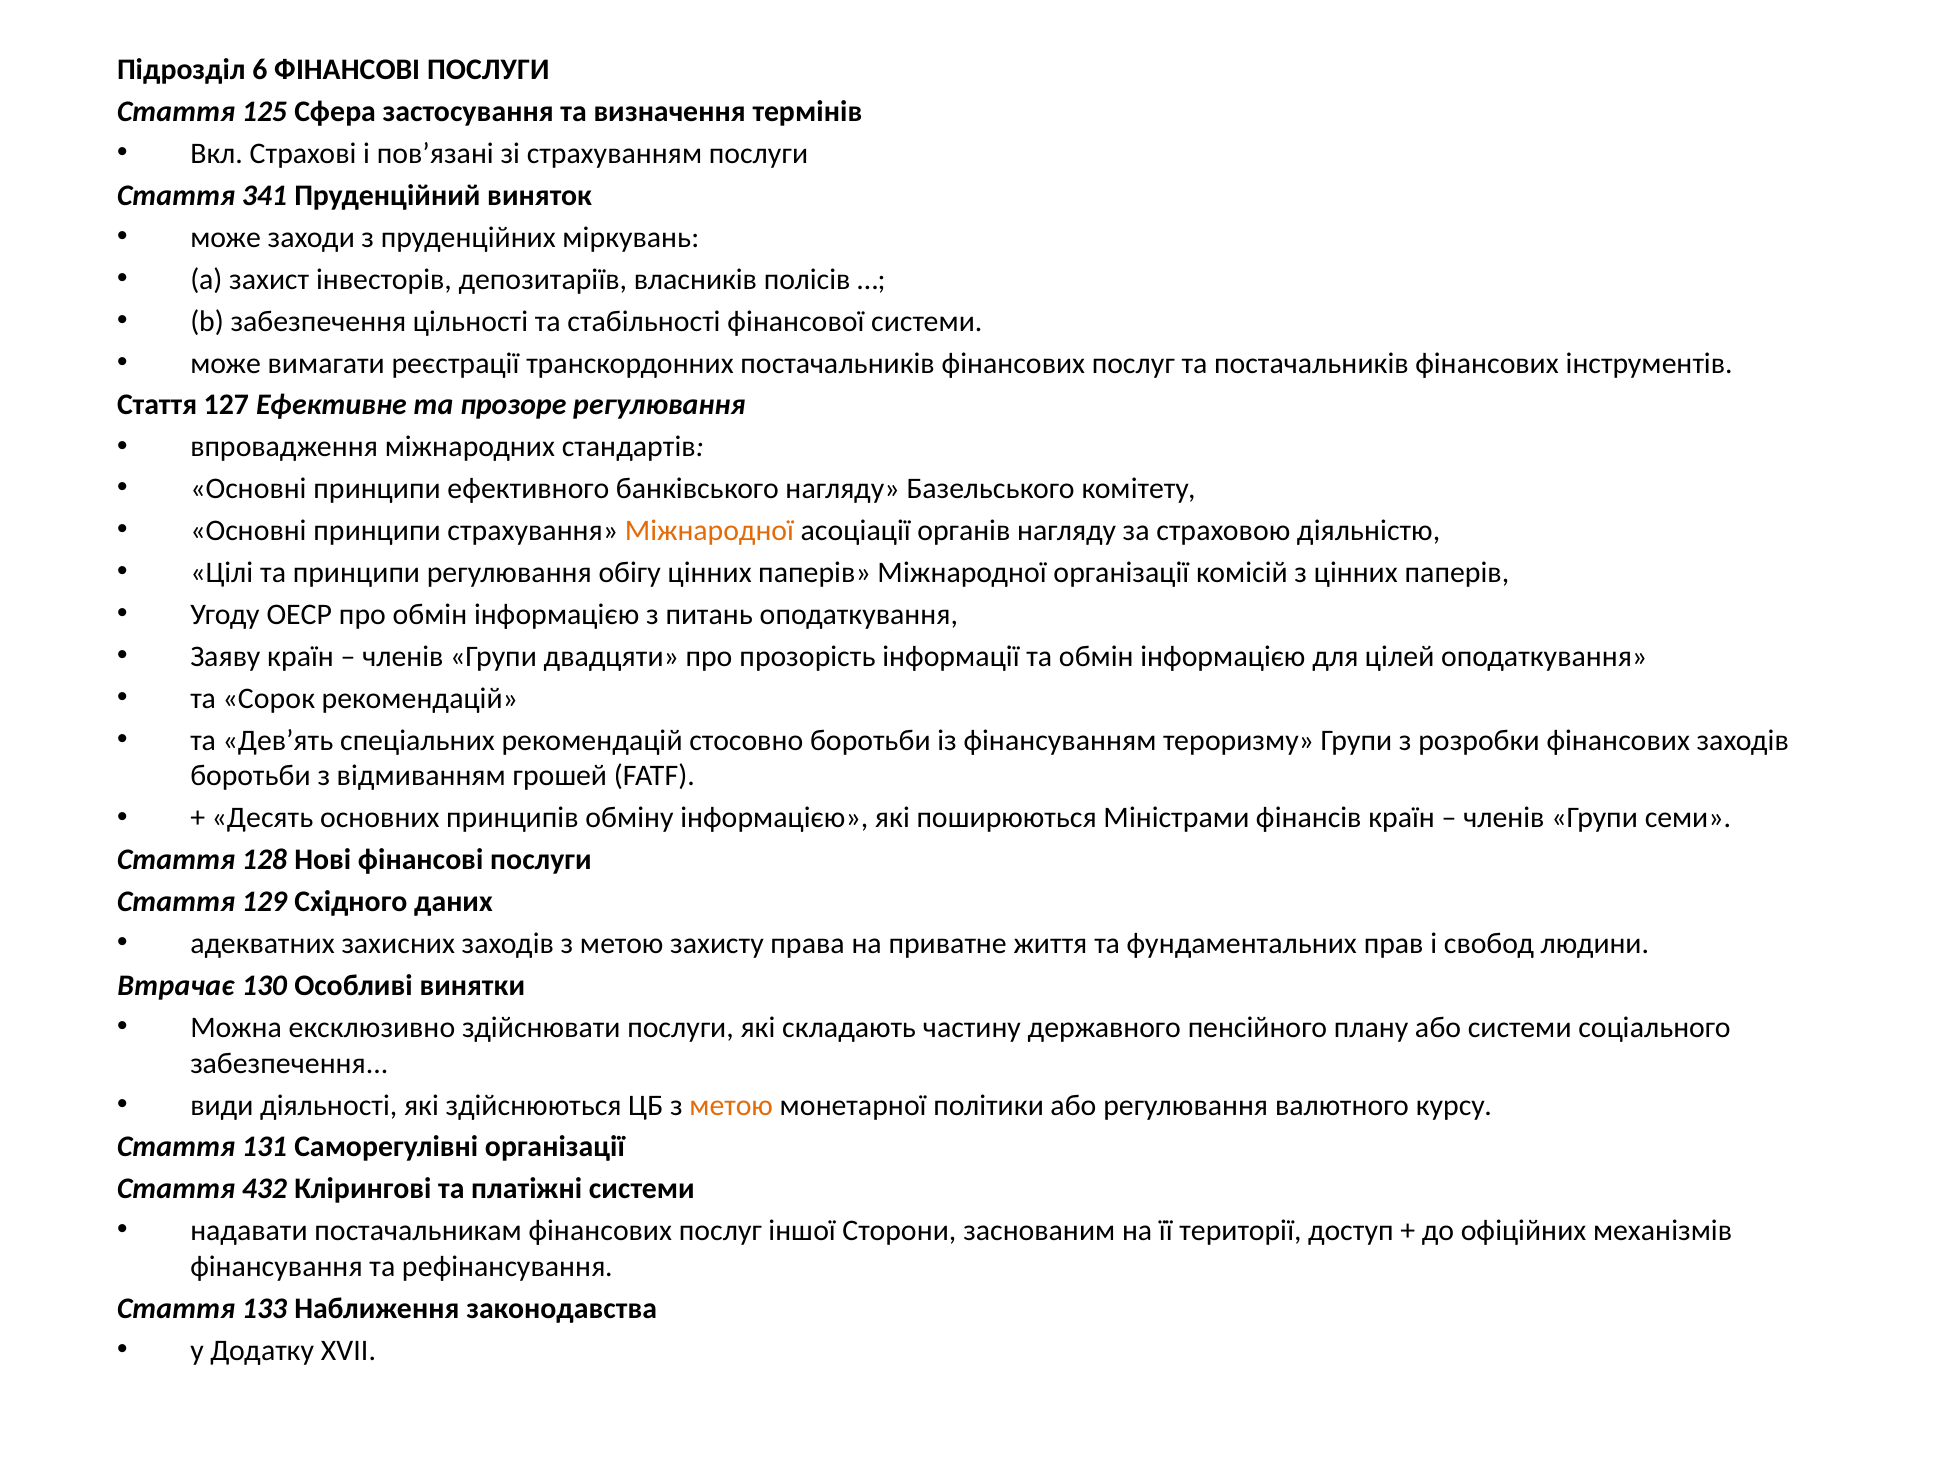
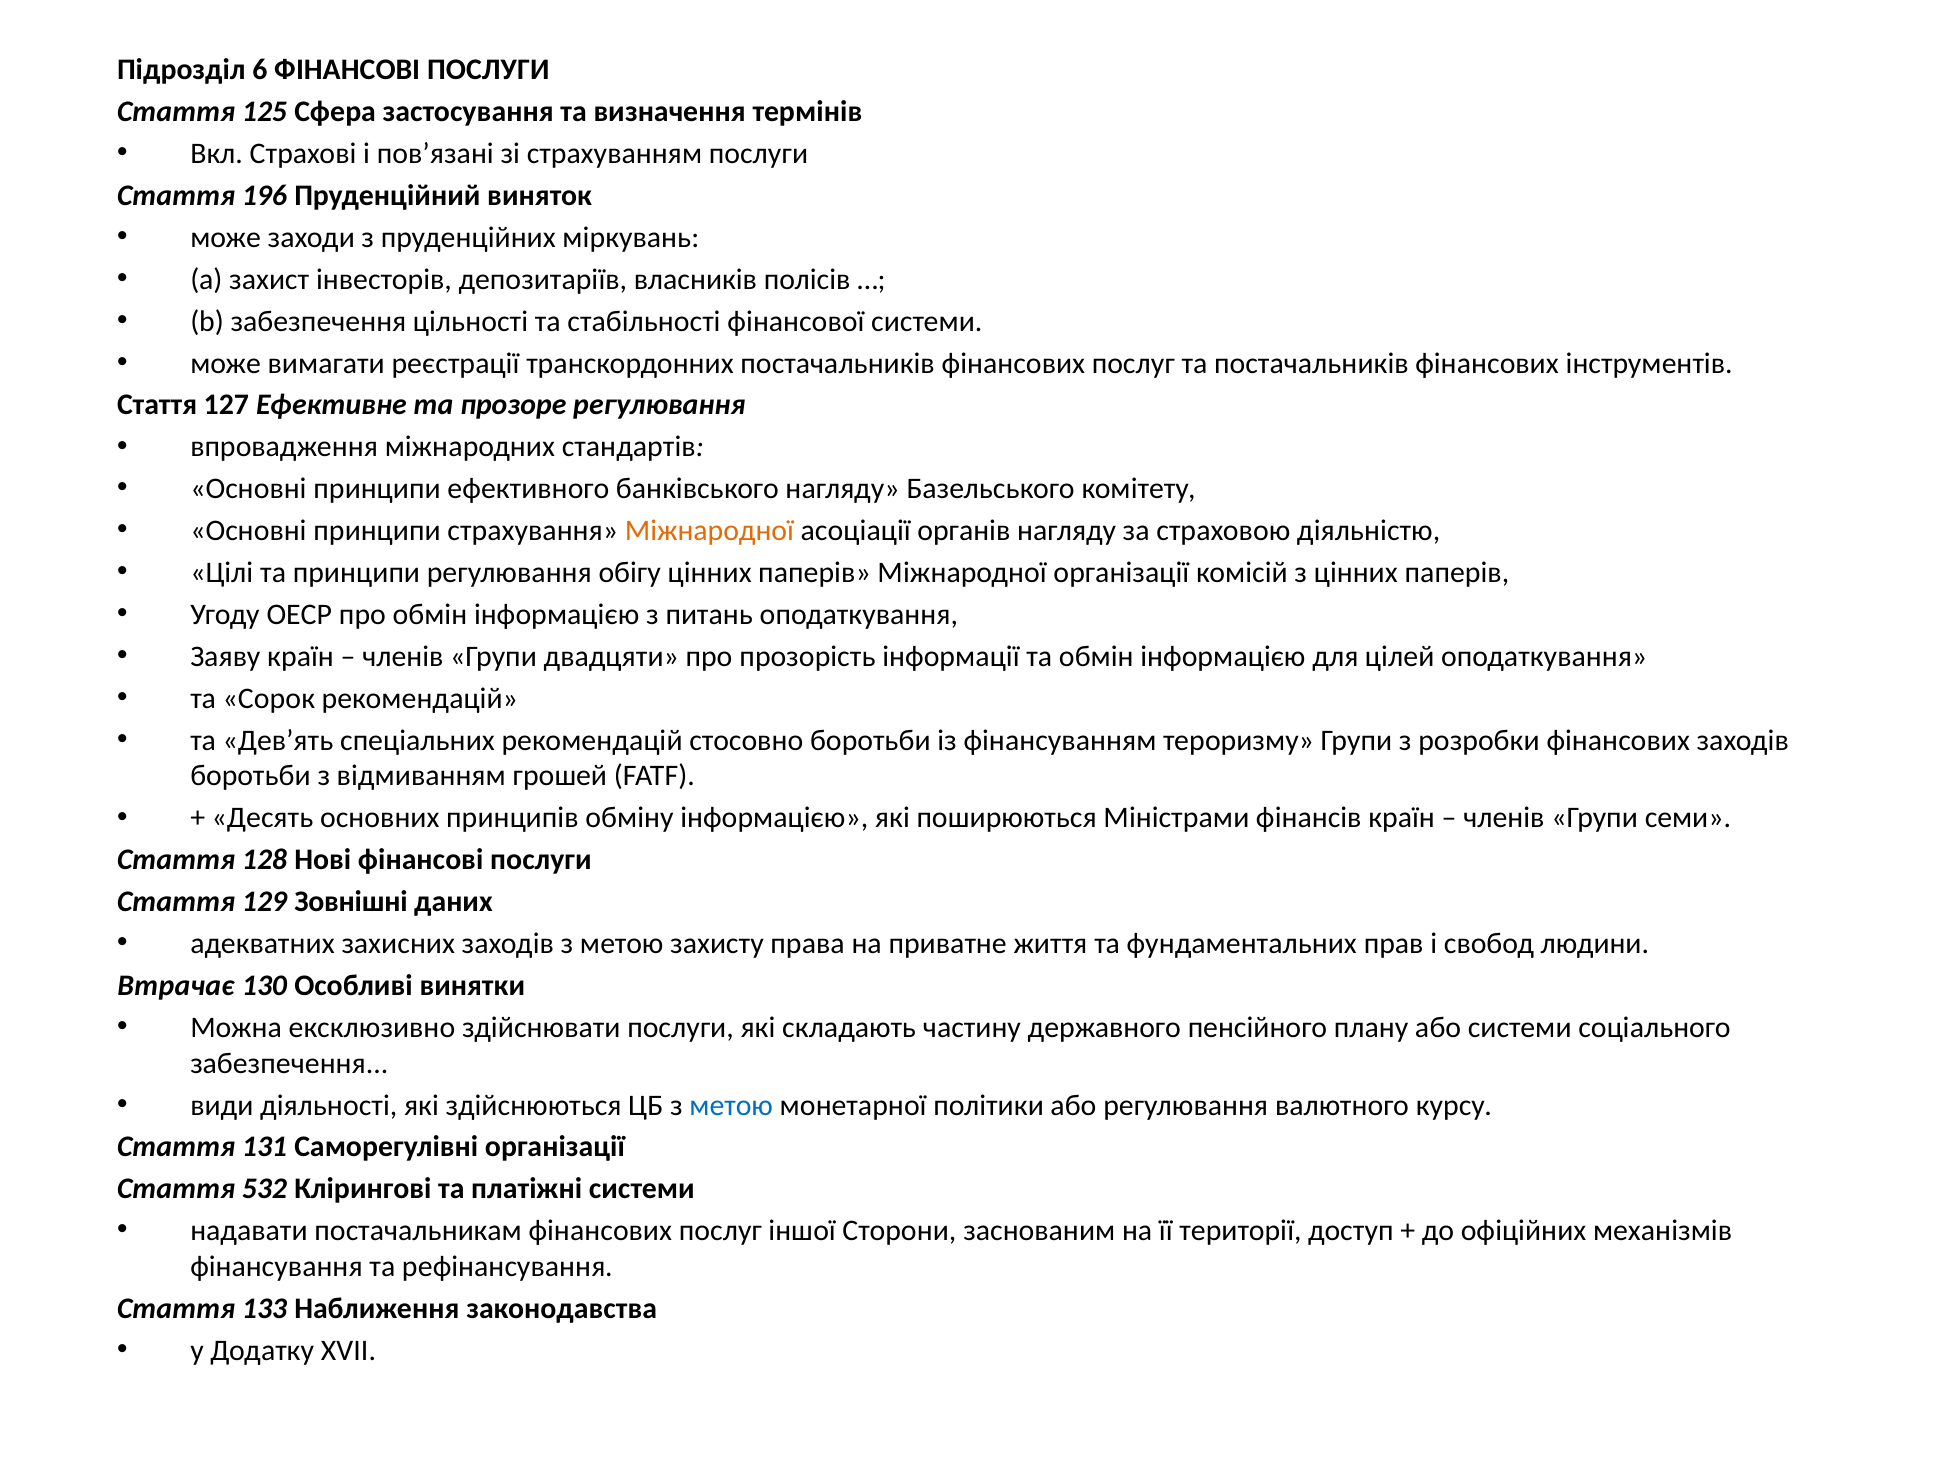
341: 341 -> 196
Східного: Східного -> Зовнішні
метою at (731, 1105) colour: orange -> blue
432: 432 -> 532
